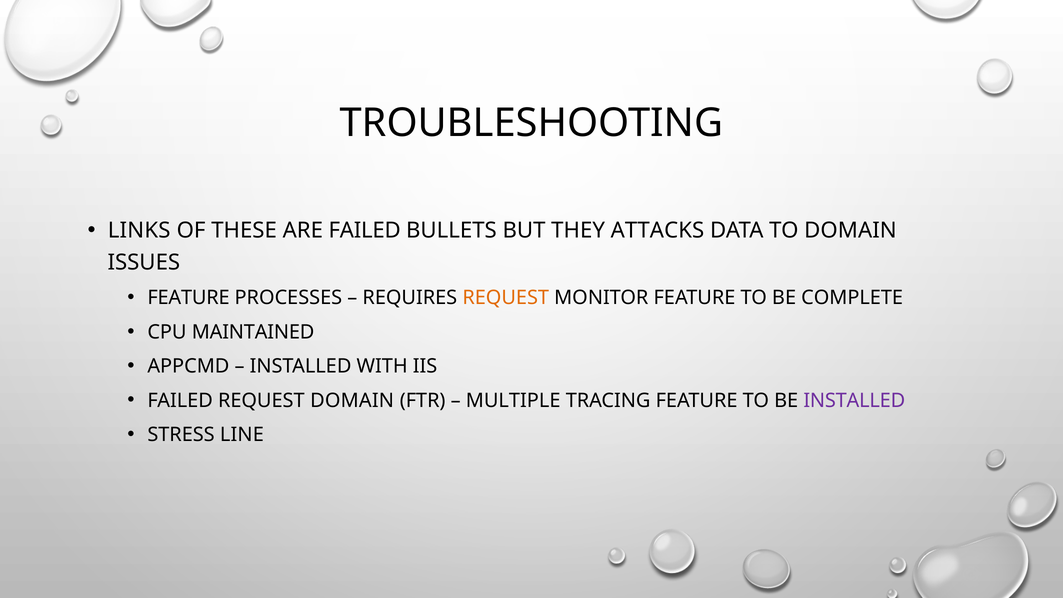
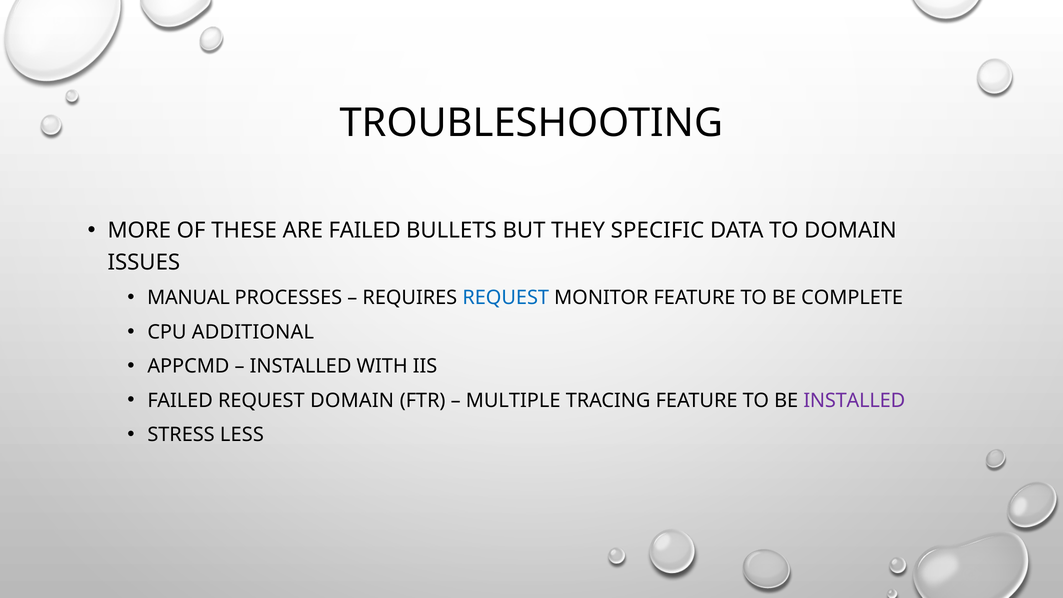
LINKS: LINKS -> MORE
ATTACKS: ATTACKS -> SPECIFIC
FEATURE at (189, 298): FEATURE -> MANUAL
REQUEST at (506, 298) colour: orange -> blue
MAINTAINED: MAINTAINED -> ADDITIONAL
LINE: LINE -> LESS
